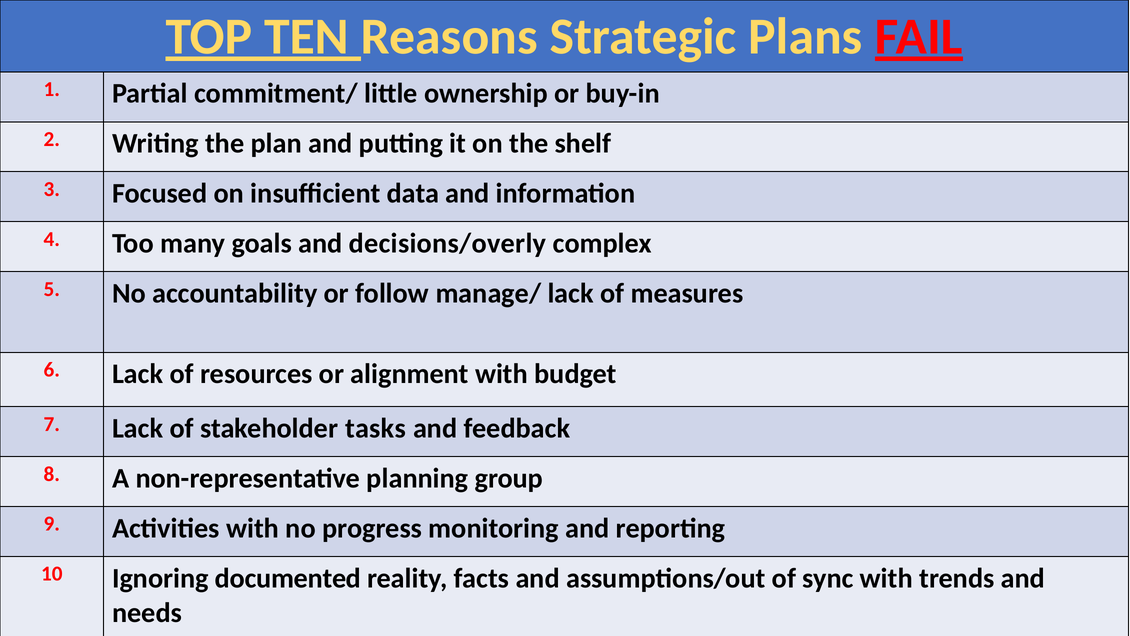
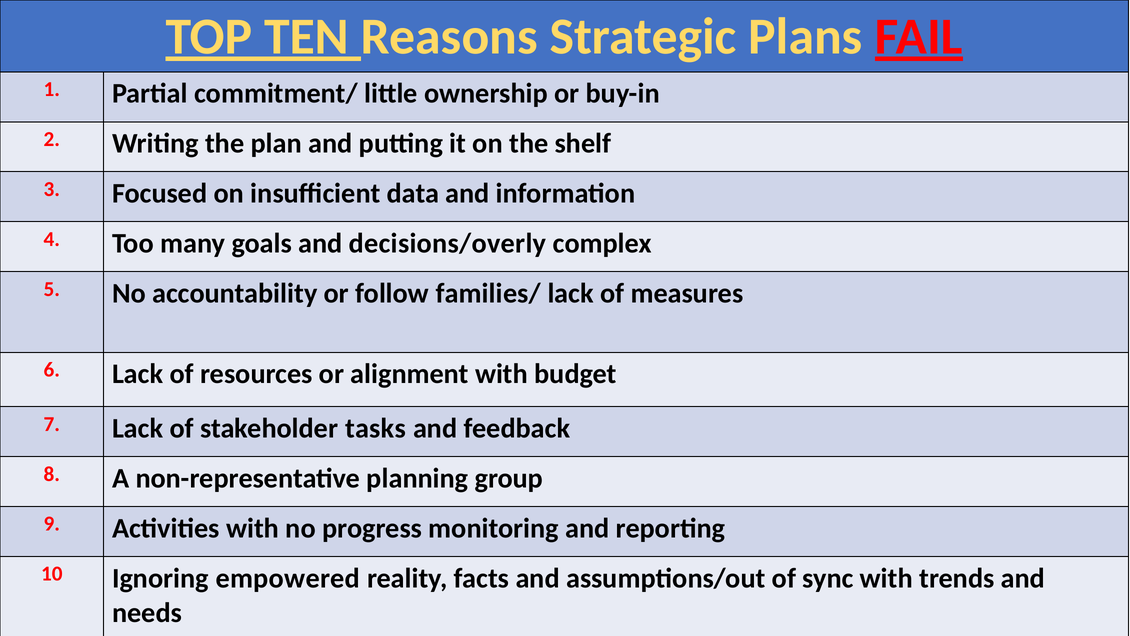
manage/: manage/ -> families/
documented: documented -> empowered
